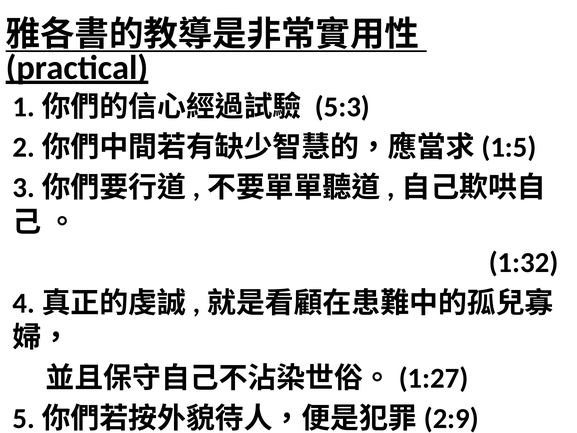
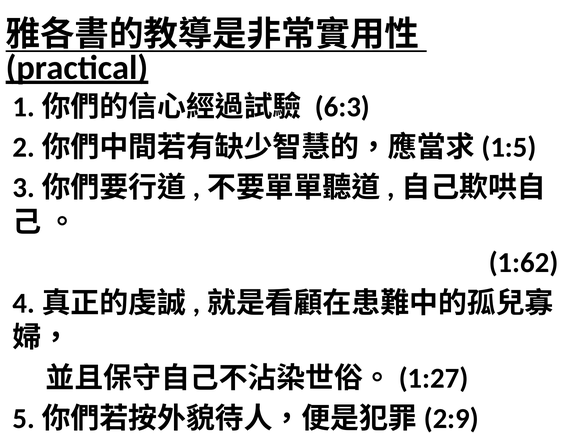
5:3: 5:3 -> 6:3
1:32: 1:32 -> 1:62
